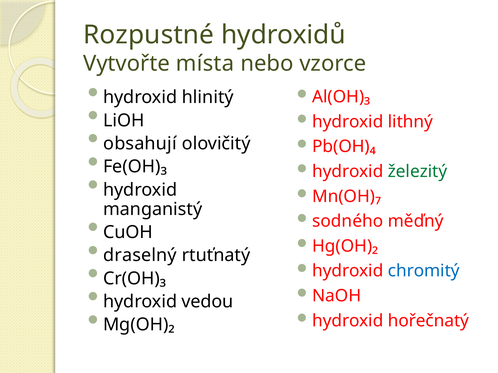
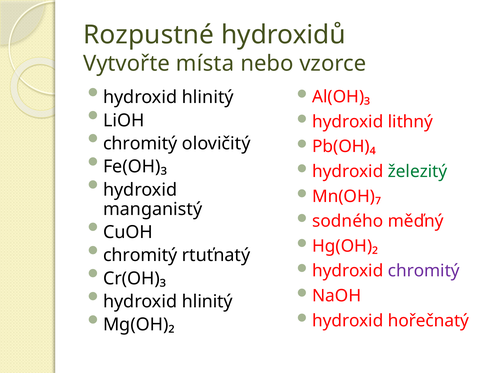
obsahují at (140, 144): obsahují -> chromitý
draselný at (140, 256): draselný -> chromitý
chromitý at (424, 271) colour: blue -> purple
vedou at (207, 302): vedou -> hlinitý
